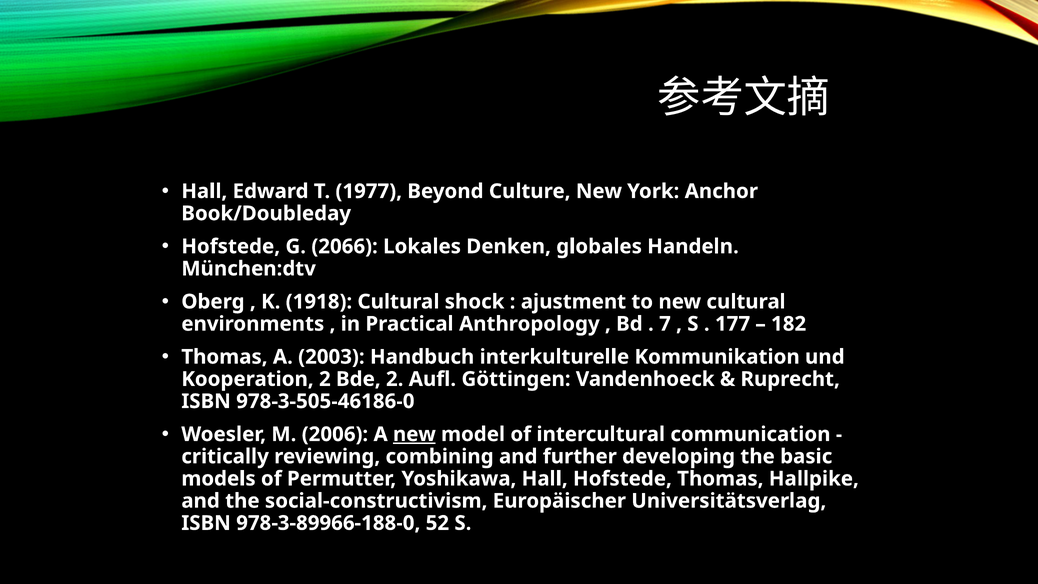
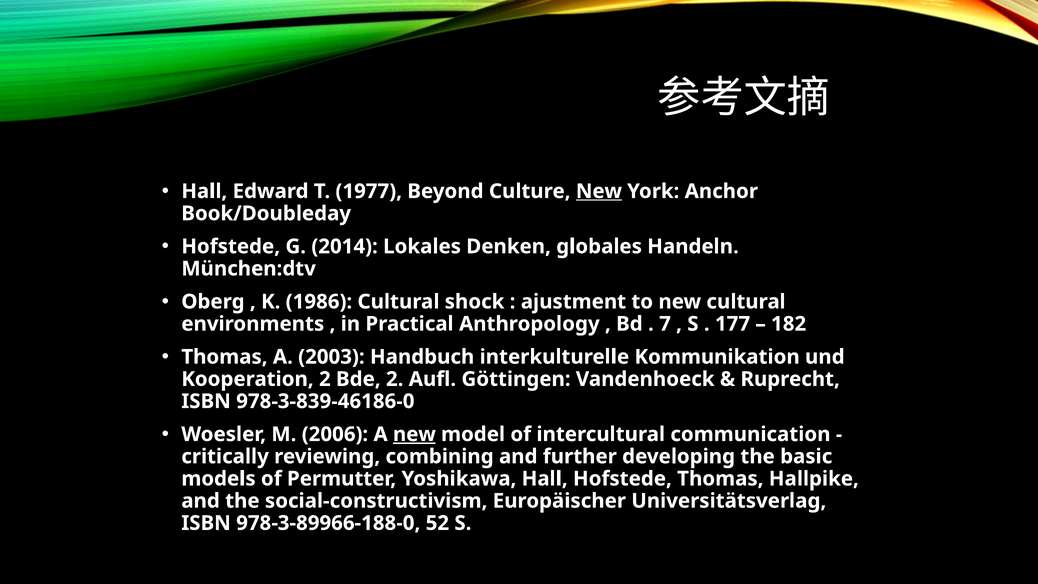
New at (599, 191) underline: none -> present
2066: 2066 -> 2014
1918: 1918 -> 1986
978-3-505-46186-0: 978-3-505-46186-0 -> 978-3-839-46186-0
